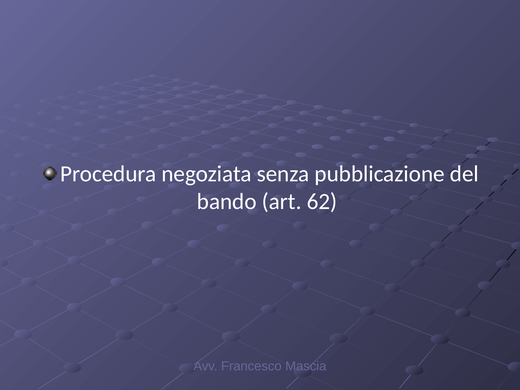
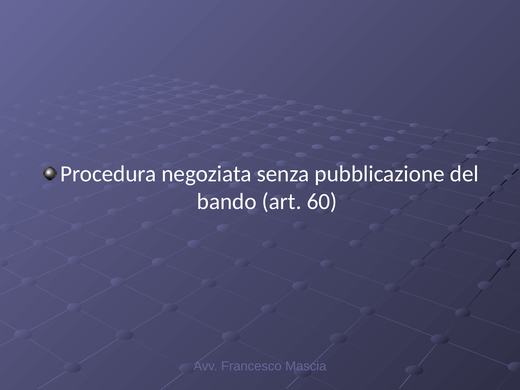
62: 62 -> 60
